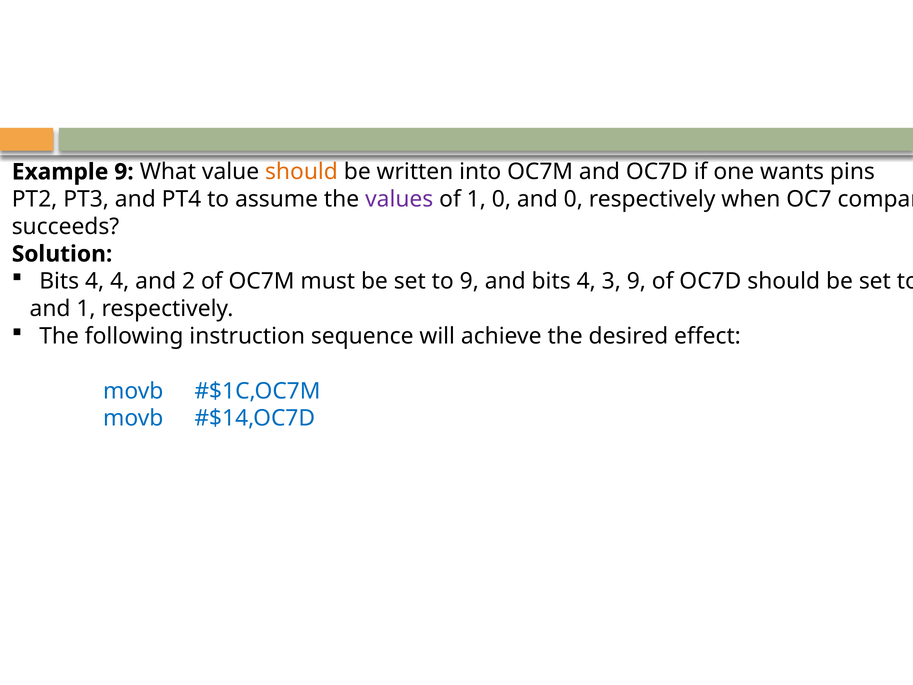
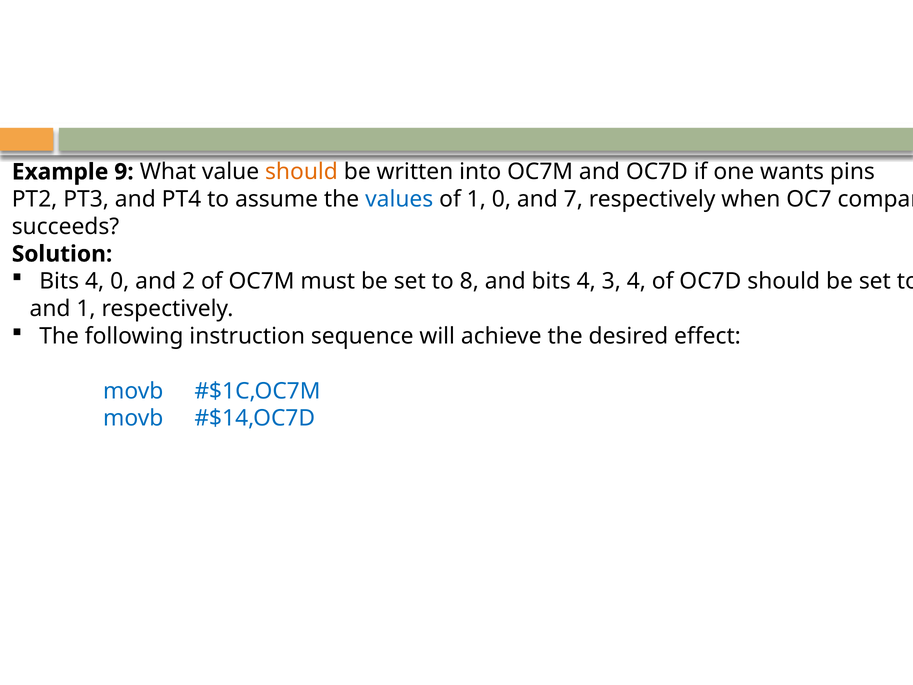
values colour: purple -> blue
and 0: 0 -> 7
4 4: 4 -> 0
to 9: 9 -> 8
3 9: 9 -> 4
